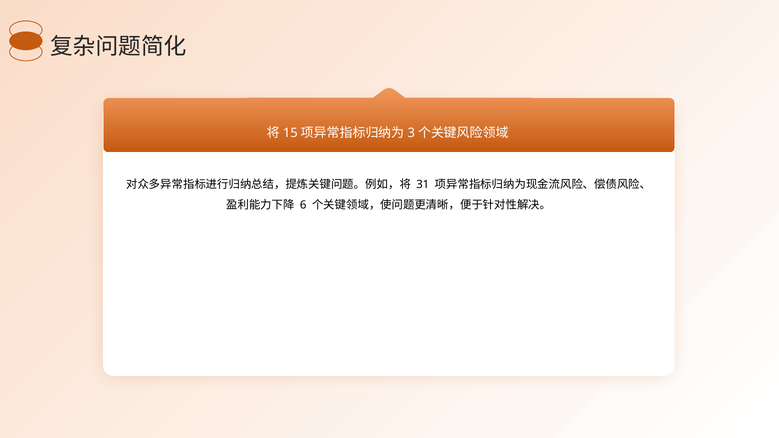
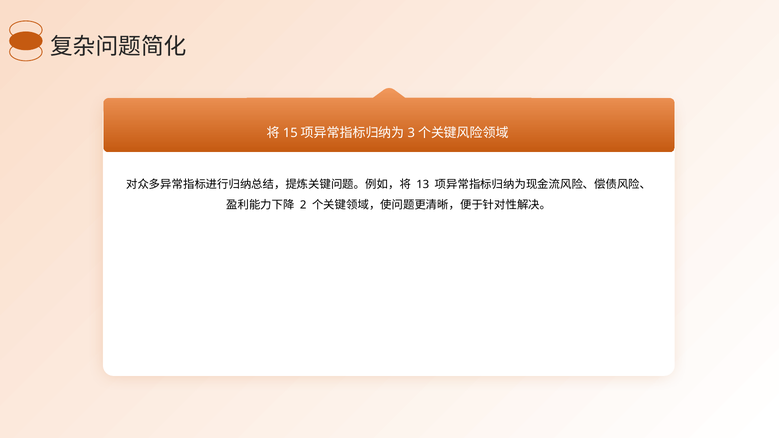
31: 31 -> 13
6: 6 -> 2
